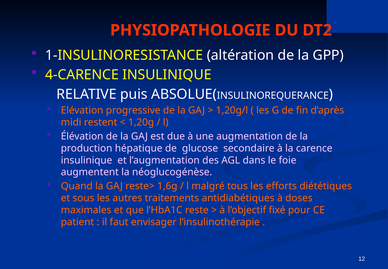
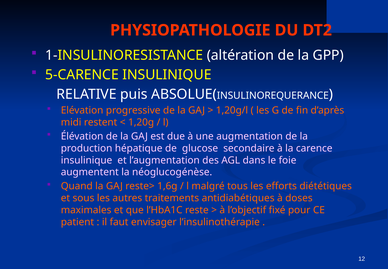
4-CARENCE: 4-CARENCE -> 5-CARENCE
